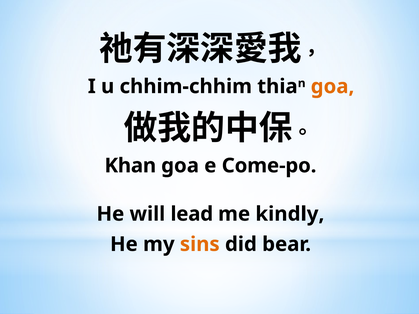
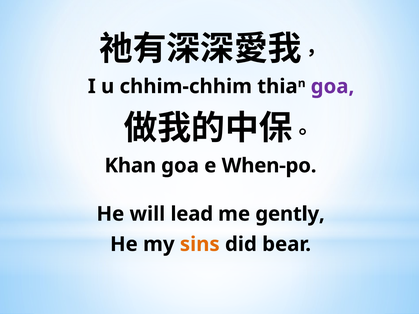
goa at (333, 87) colour: orange -> purple
Come-po: Come-po -> When-po
kindly: kindly -> gently
